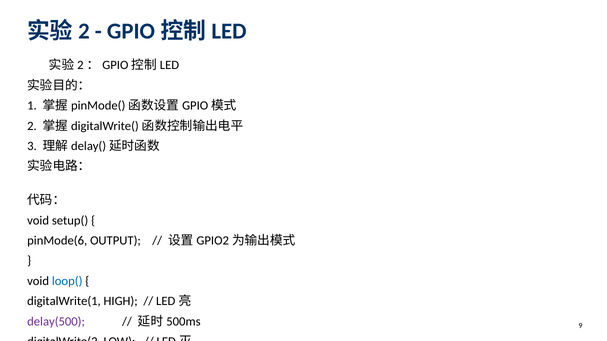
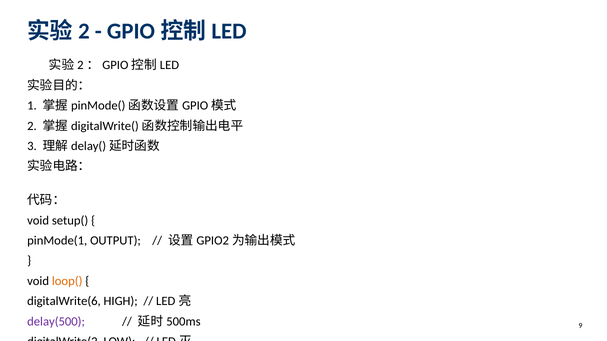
pinMode(6: pinMode(6 -> pinMode(1
loop( colour: blue -> orange
digitalWrite(1: digitalWrite(1 -> digitalWrite(6
